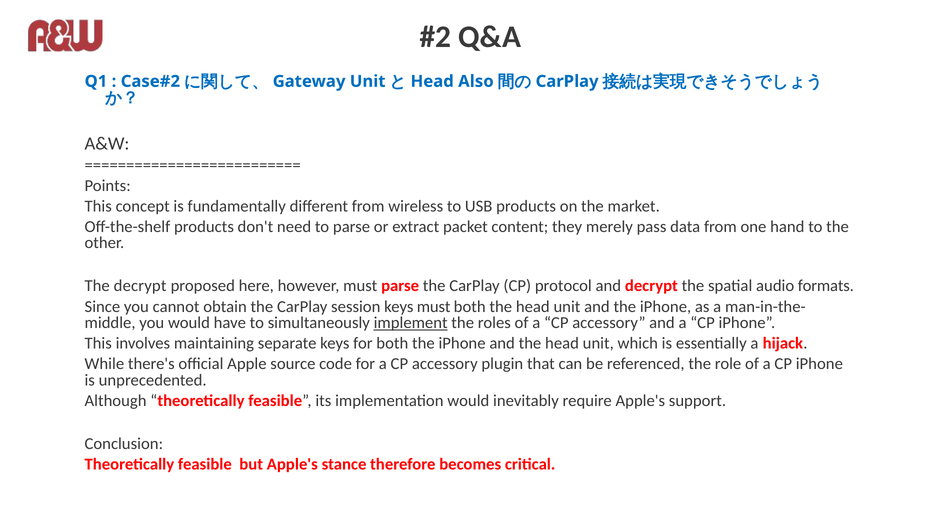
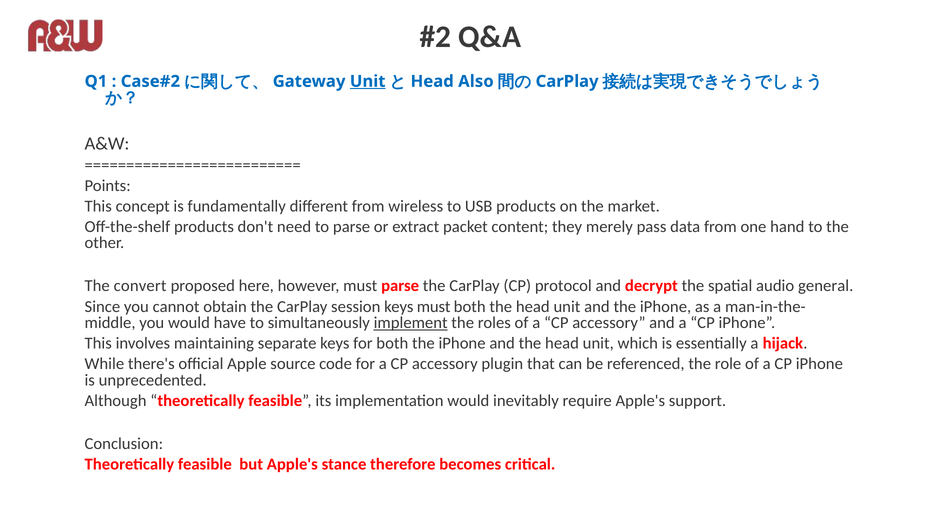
Unit at (368, 81) underline: none -> present
The decrypt: decrypt -> convert
formats: formats -> general
